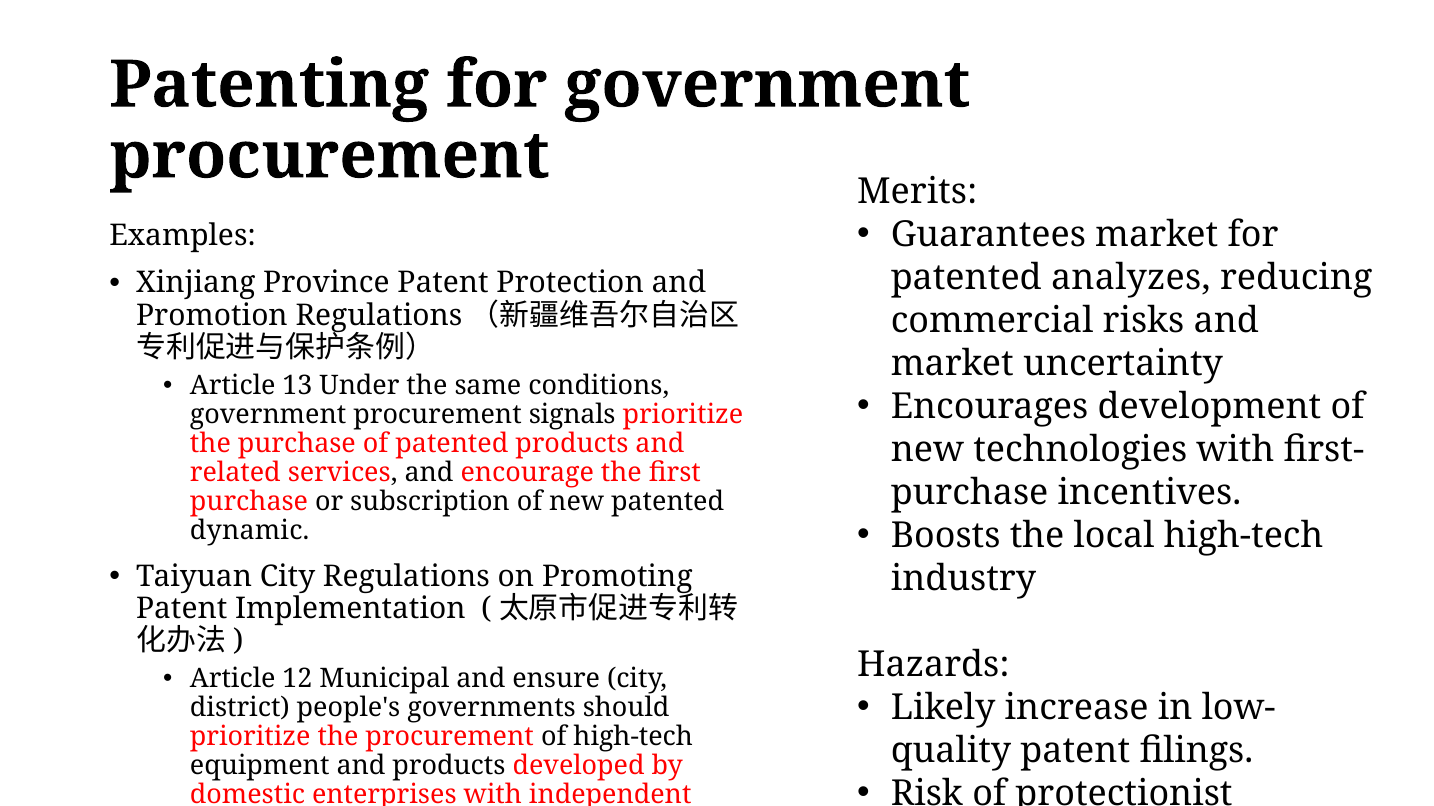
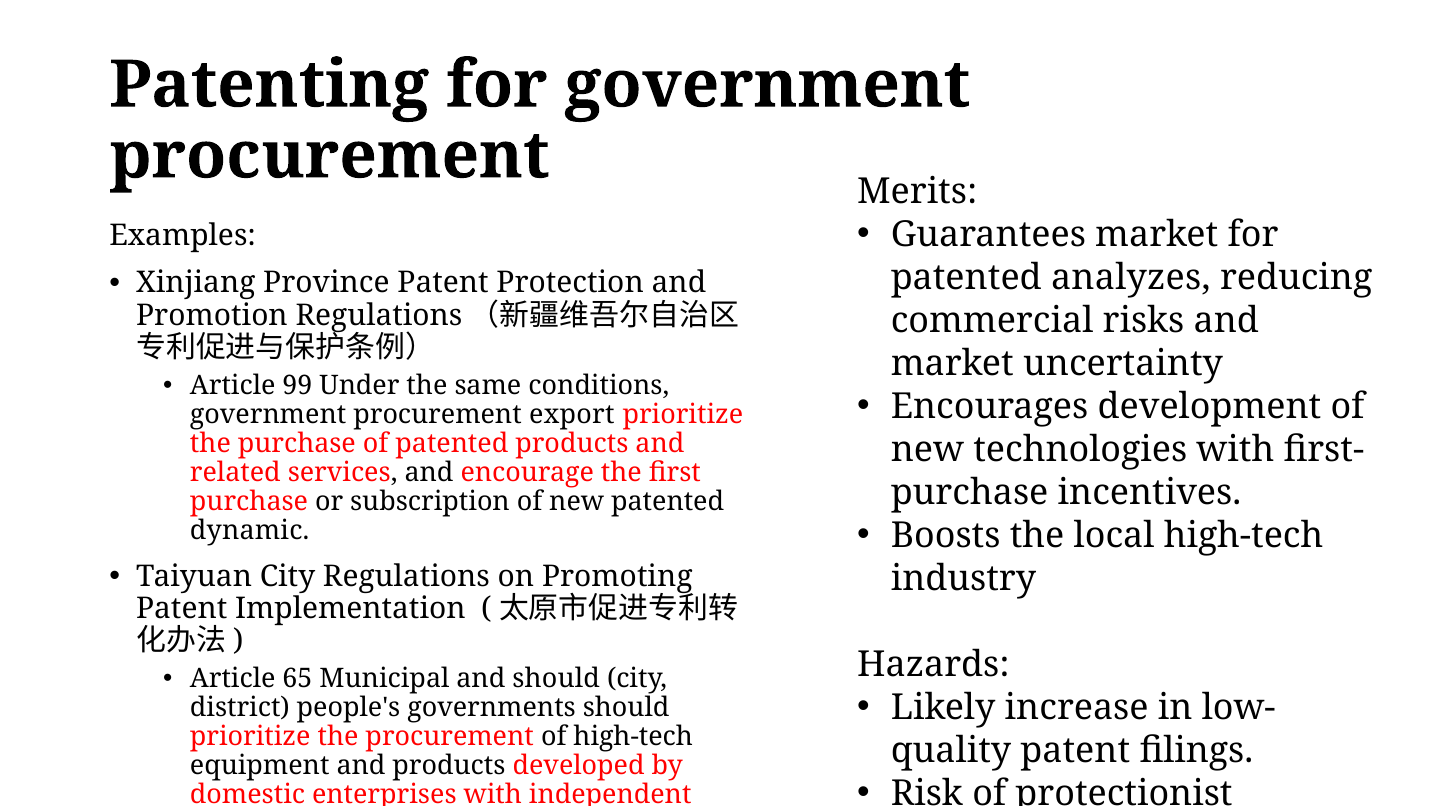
13: 13 -> 99
signals: signals -> export
12: 12 -> 65
and ensure: ensure -> should
